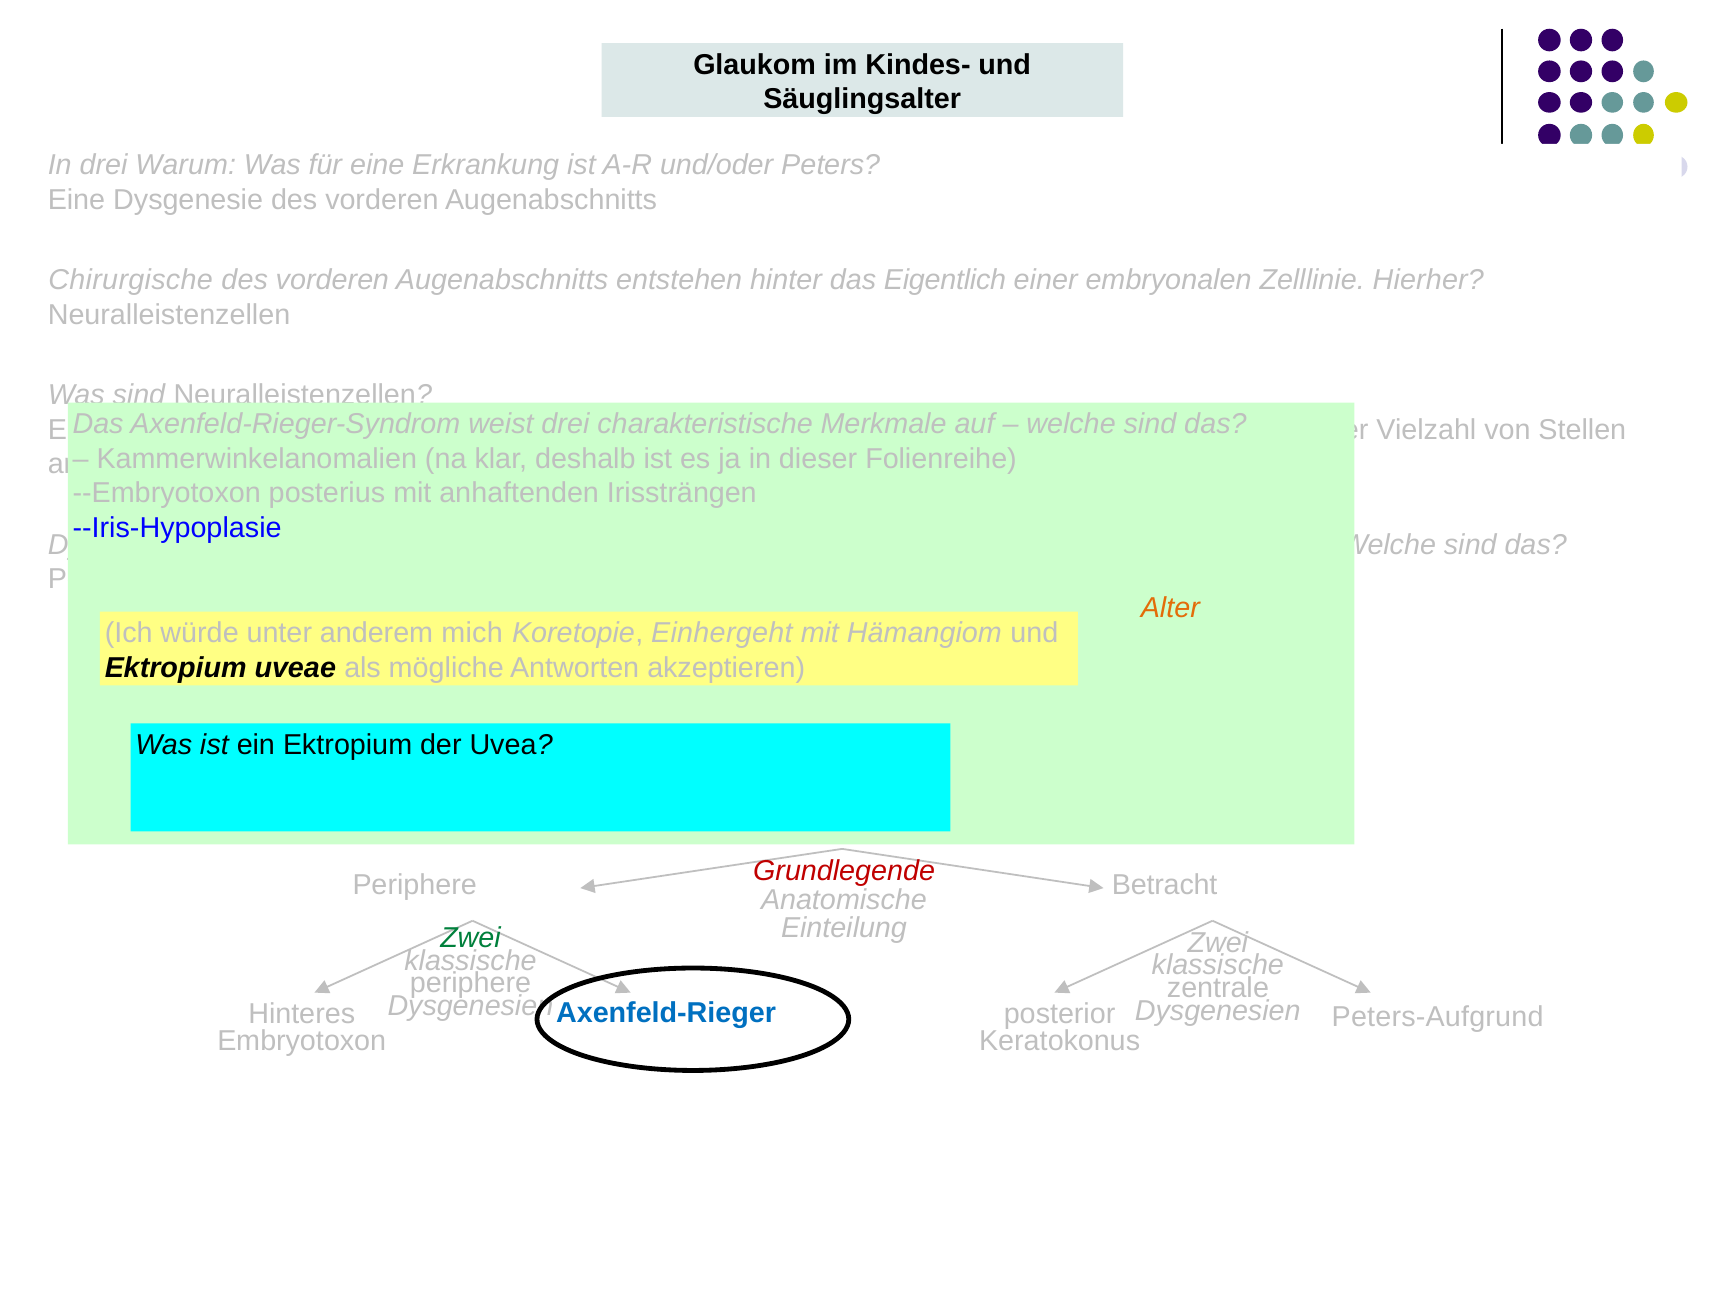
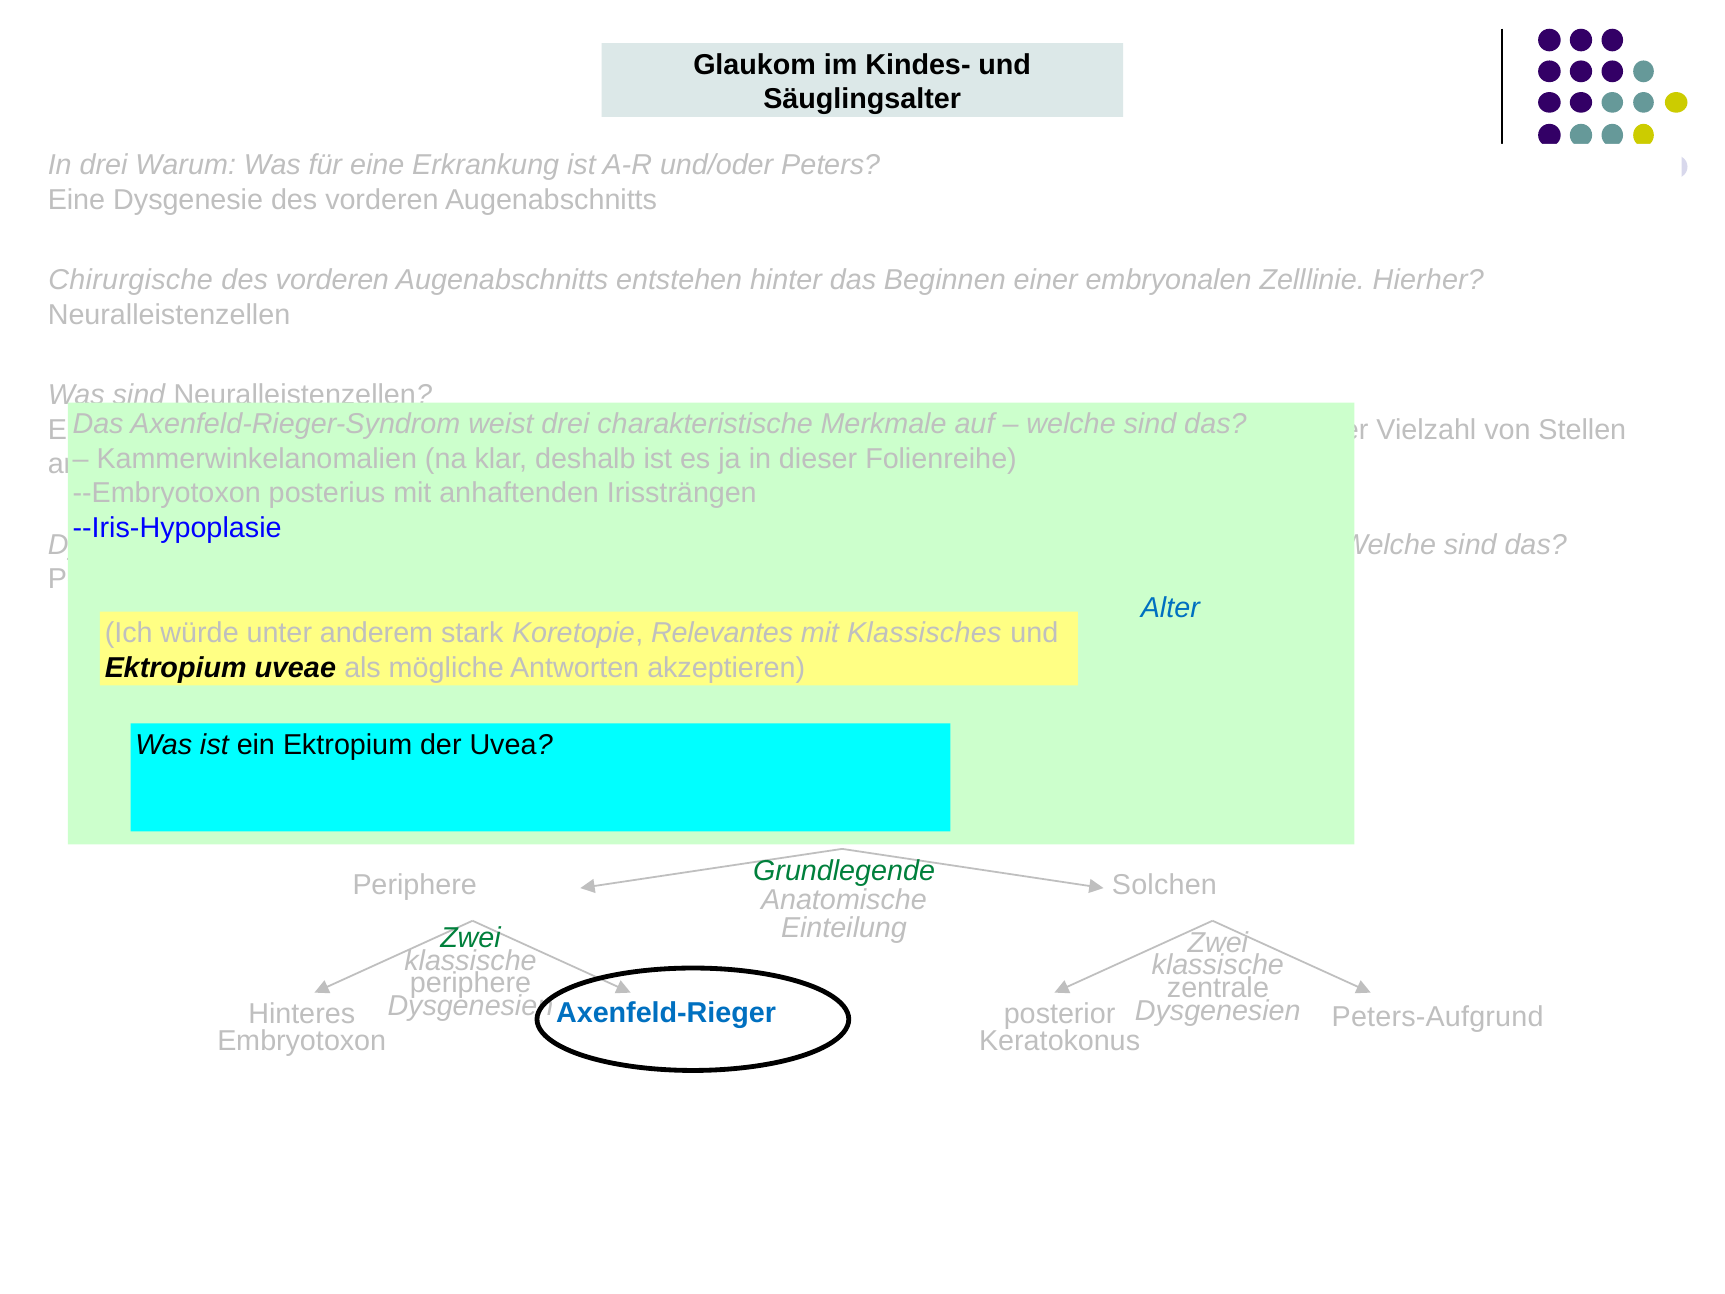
Eigentlich: Eigentlich -> Beginnen
Alter colour: orange -> blue
mich: mich -> stark
Einhergeht: Einhergeht -> Relevantes
Hämangiom: Hämangiom -> Klassisches
Grundlegende colour: red -> green
Betracht: Betracht -> Solchen
